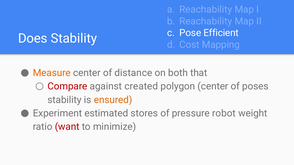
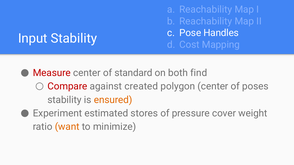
Efficient: Efficient -> Handles
Does: Does -> Input
Measure colour: orange -> red
distance: distance -> standard
that: that -> find
robot: robot -> cover
want colour: red -> orange
